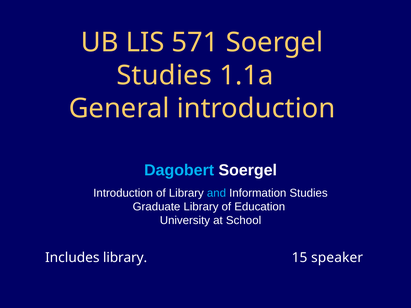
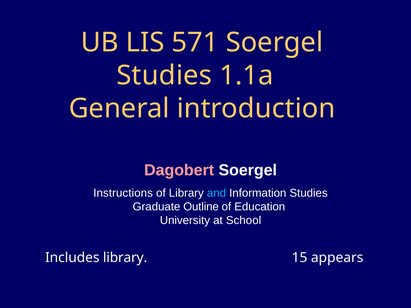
Dagobert colour: light blue -> pink
Introduction at (123, 193): Introduction -> Instructions
Graduate Library: Library -> Outline
speaker: speaker -> appears
